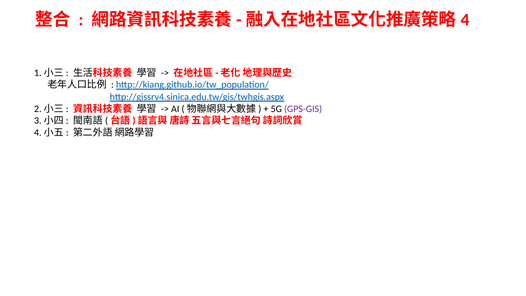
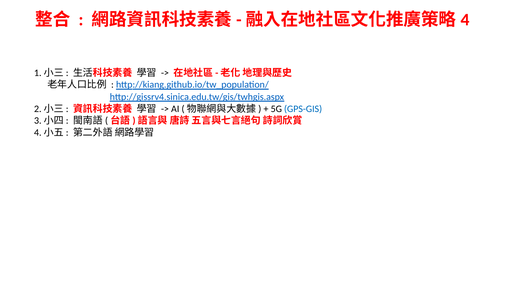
GPS-GIS colour: purple -> blue
